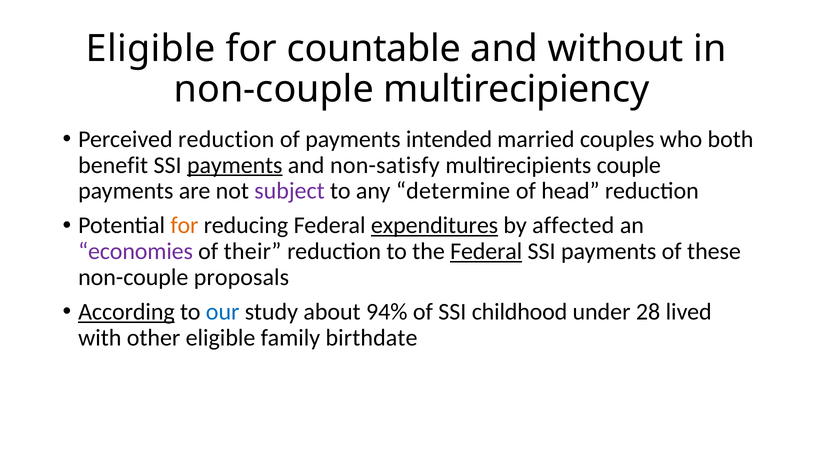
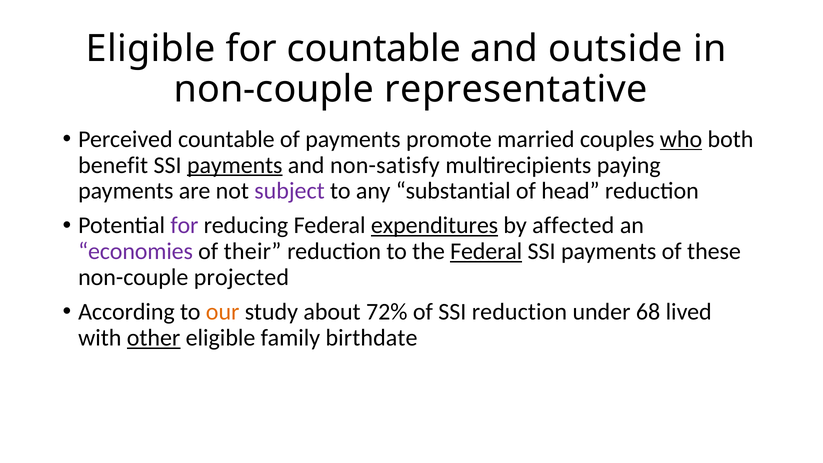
without: without -> outside
multirecipiency: multirecipiency -> representative
Perceived reduction: reduction -> countable
intended: intended -> promote
who underline: none -> present
couple: couple -> paying
determine: determine -> substantial
for at (184, 226) colour: orange -> purple
proposals: proposals -> projected
According underline: present -> none
our colour: blue -> orange
94%: 94% -> 72%
SSI childhood: childhood -> reduction
28: 28 -> 68
other underline: none -> present
